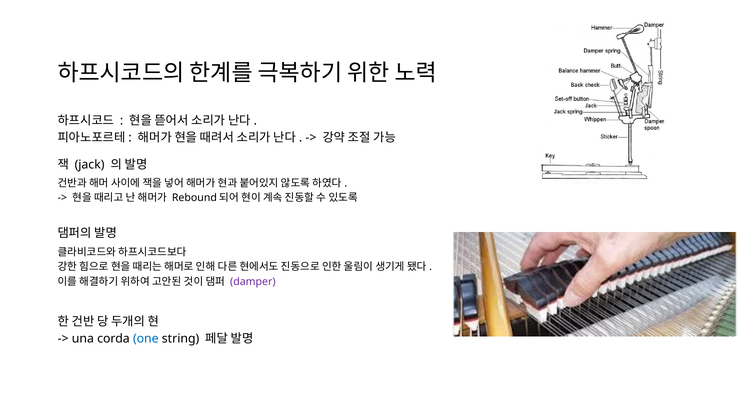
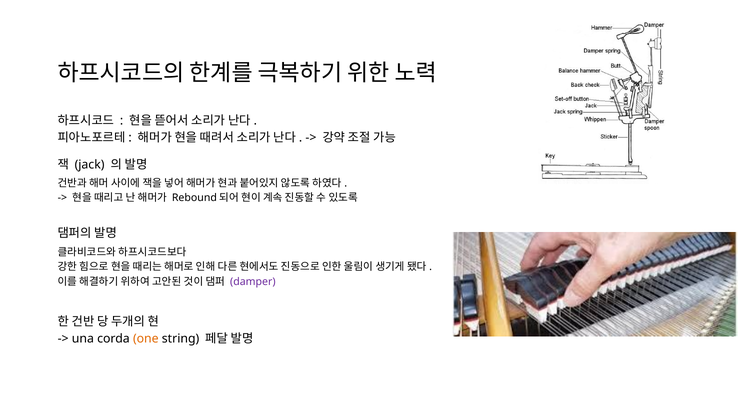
one colour: blue -> orange
